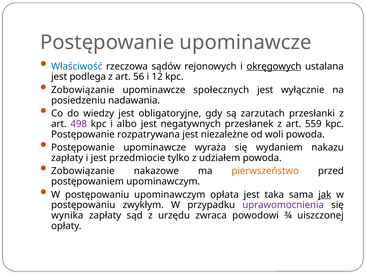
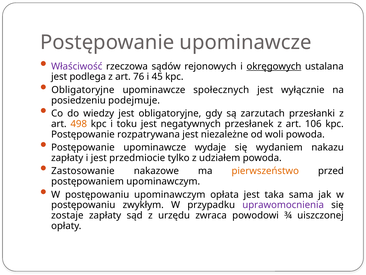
Właściwość colour: blue -> purple
56: 56 -> 76
12: 12 -> 45
Zobowiązanie at (83, 90): Zobowiązanie -> Obligatoryjne
nadawania: nadawania -> podejmuje
498 colour: purple -> orange
albo: albo -> toku
559: 559 -> 106
wyraża: wyraża -> wydaje
Zobowiązanie at (83, 171): Zobowiązanie -> Zastosowanie
jak underline: present -> none
wynika: wynika -> zostaje
